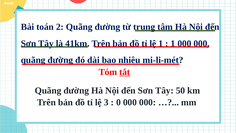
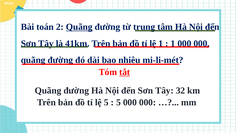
Quãng at (79, 27) underline: none -> present
50: 50 -> 32
lệ 3: 3 -> 5
0 at (118, 102): 0 -> 5
